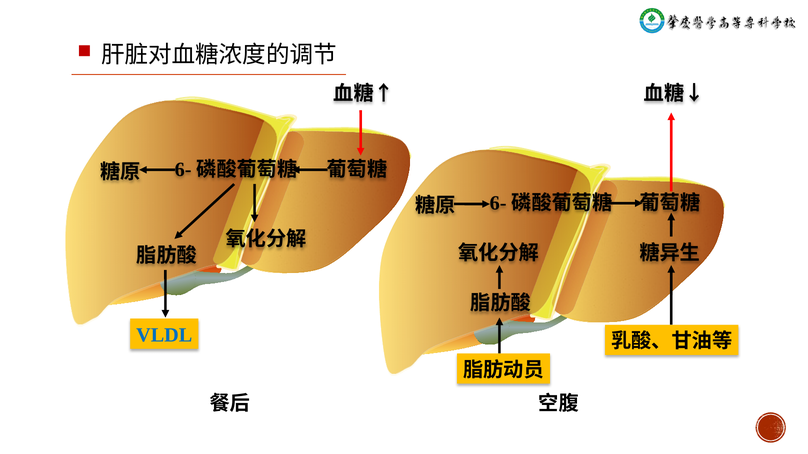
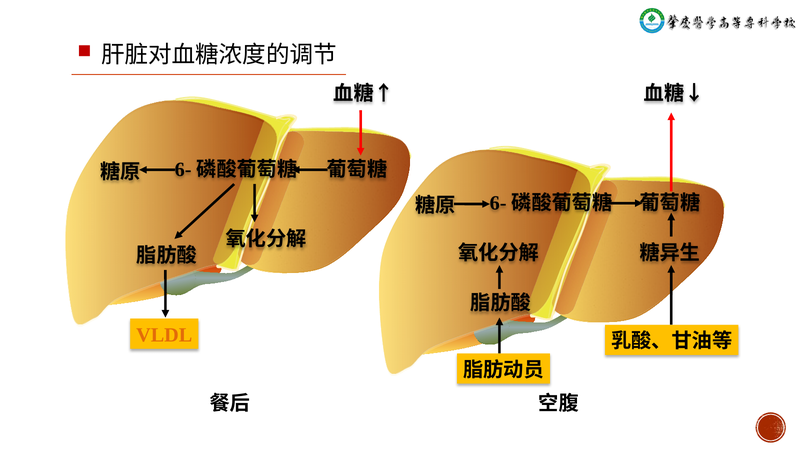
VLDL colour: blue -> orange
